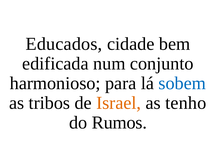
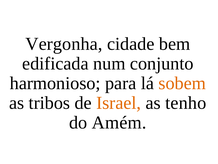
Educados: Educados -> Vergonha
sobem colour: blue -> orange
Rumos: Rumos -> Amém
